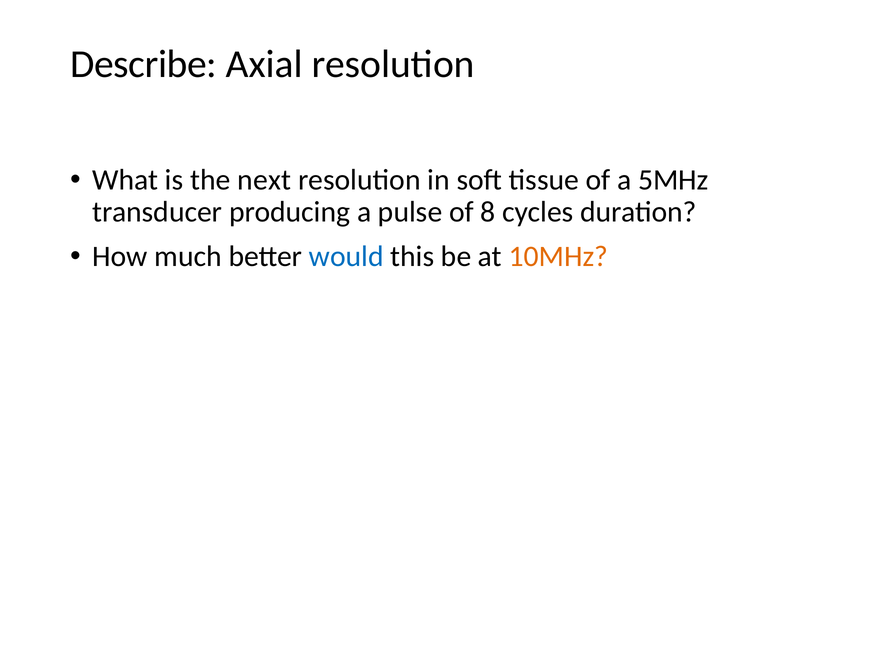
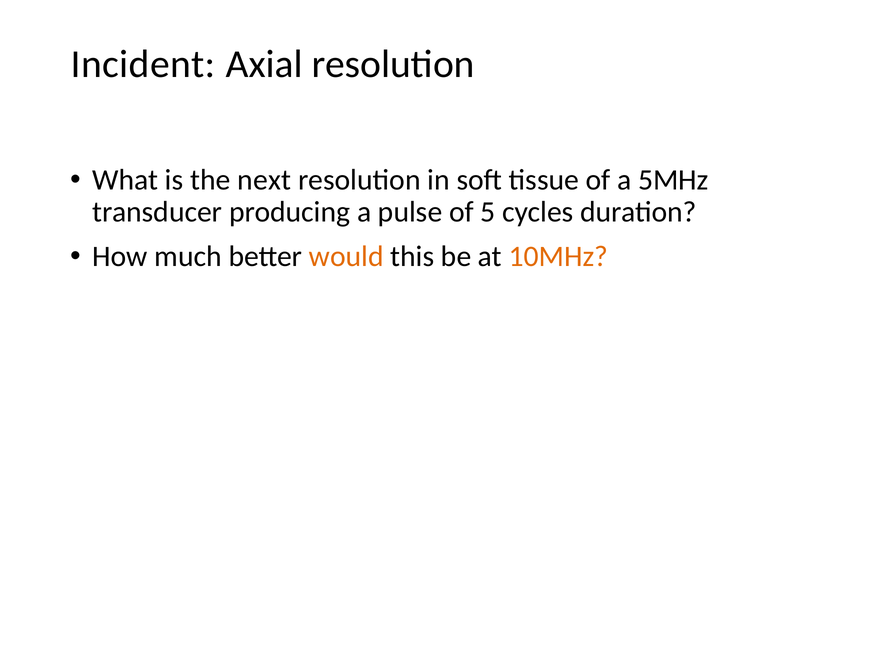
Describe: Describe -> Incident
8: 8 -> 5
would colour: blue -> orange
